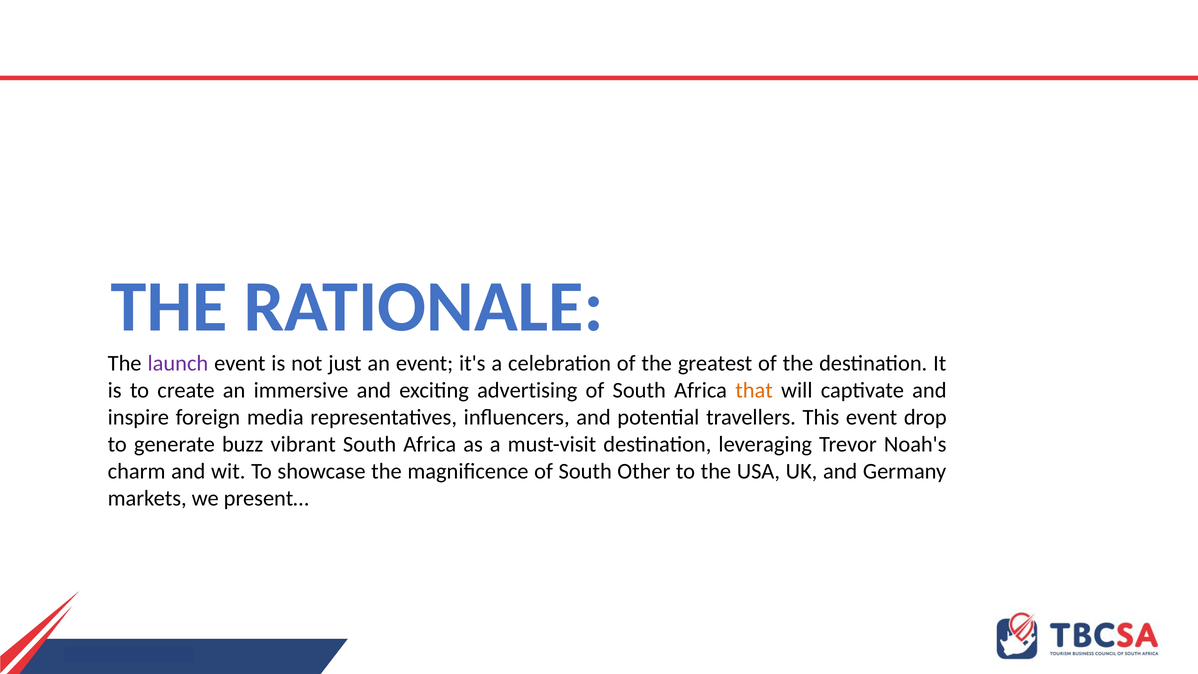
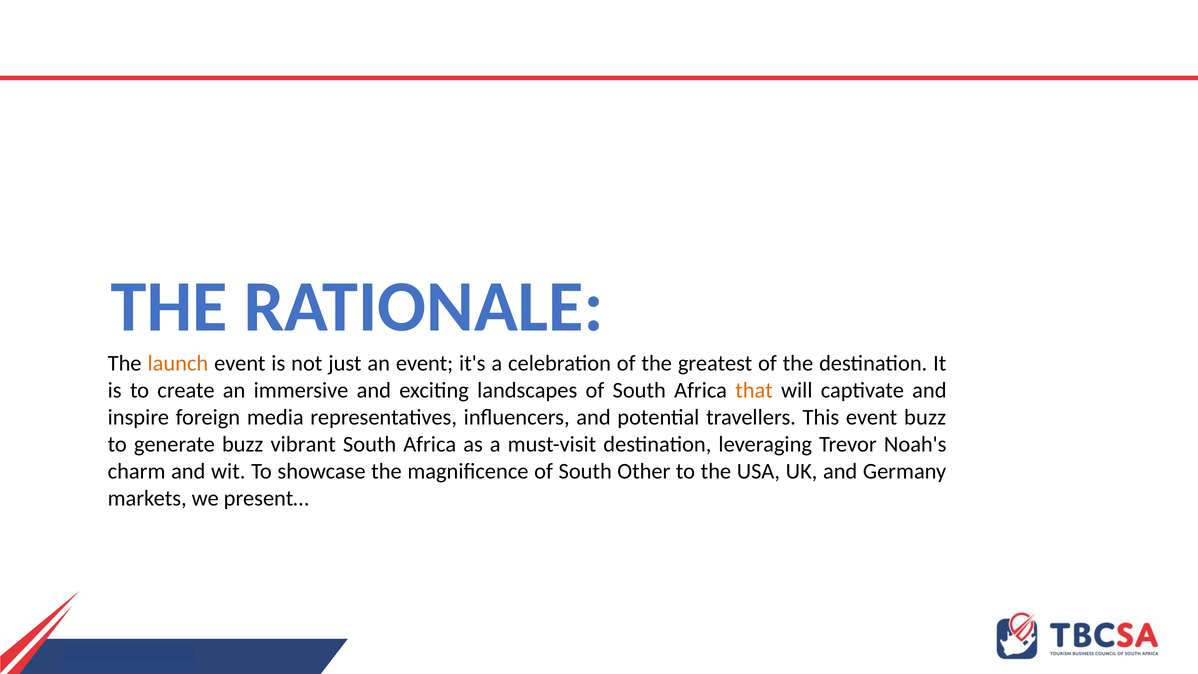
launch colour: purple -> orange
advertising: advertising -> landscapes
event drop: drop -> buzz
